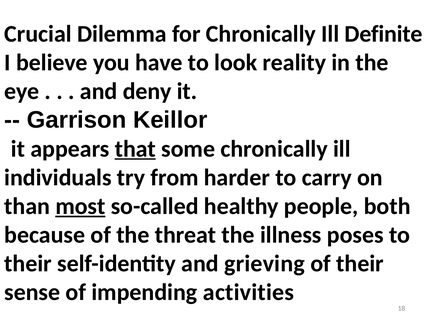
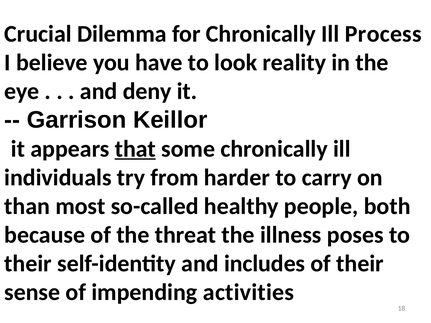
Definite: Definite -> Process
most underline: present -> none
grieving: grieving -> includes
